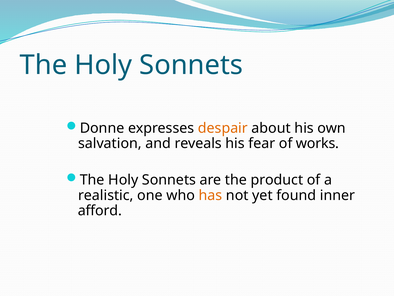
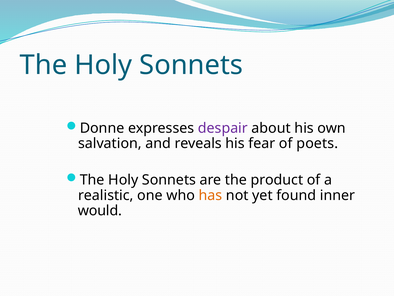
despair colour: orange -> purple
works: works -> poets
afford: afford -> would
